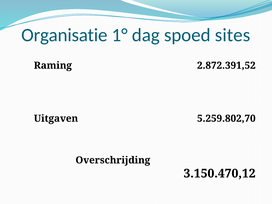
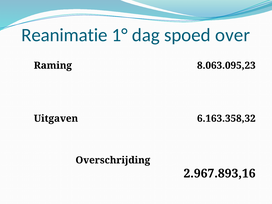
Organisatie: Organisatie -> Reanimatie
sites: sites -> over
2.872.391,52: 2.872.391,52 -> 8.063.095,23
5.259.802,70: 5.259.802,70 -> 6.163.358,32
3.150.470,12: 3.150.470,12 -> 2.967.893,16
